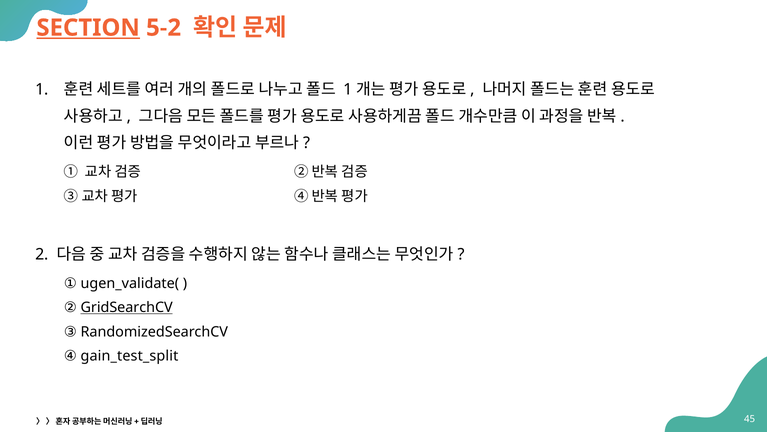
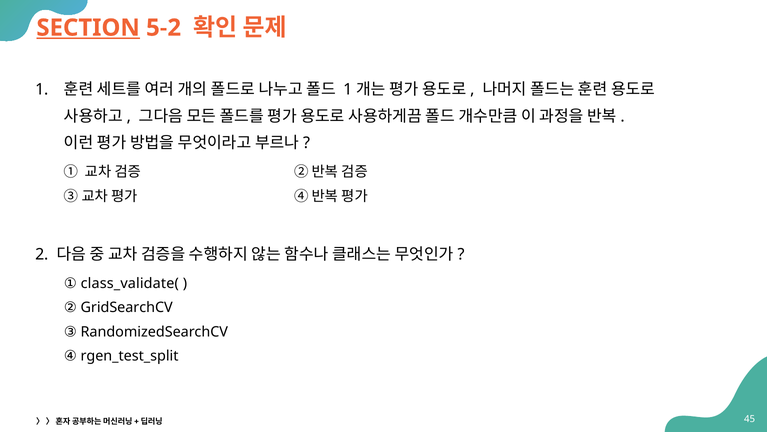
ugen_validate(: ugen_validate( -> class_validate(
GridSearchCV underline: present -> none
gain_test_split: gain_test_split -> rgen_test_split
